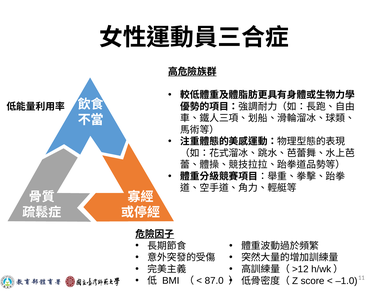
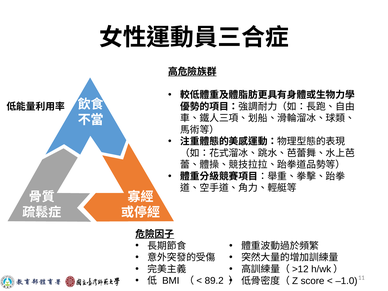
87.0: 87.0 -> 89.2
